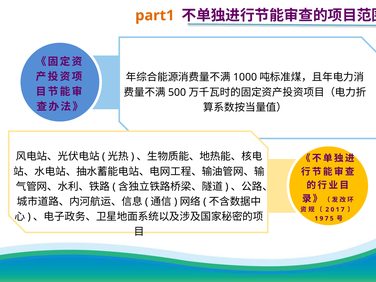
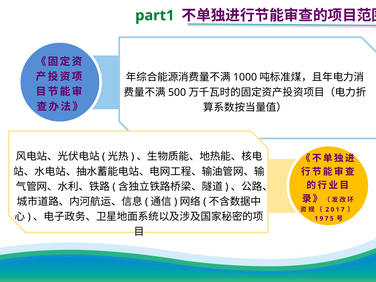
part1 colour: orange -> green
